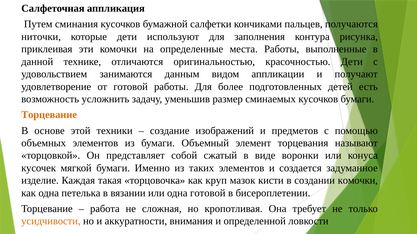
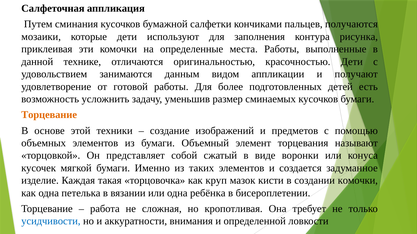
ниточки: ниточки -> мозаики
одна готовой: готовой -> ребёнка
усидчивости colour: orange -> blue
